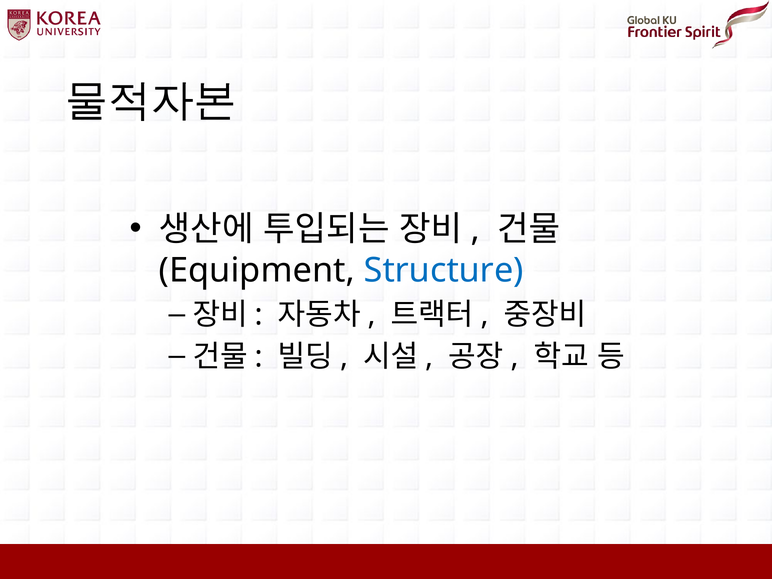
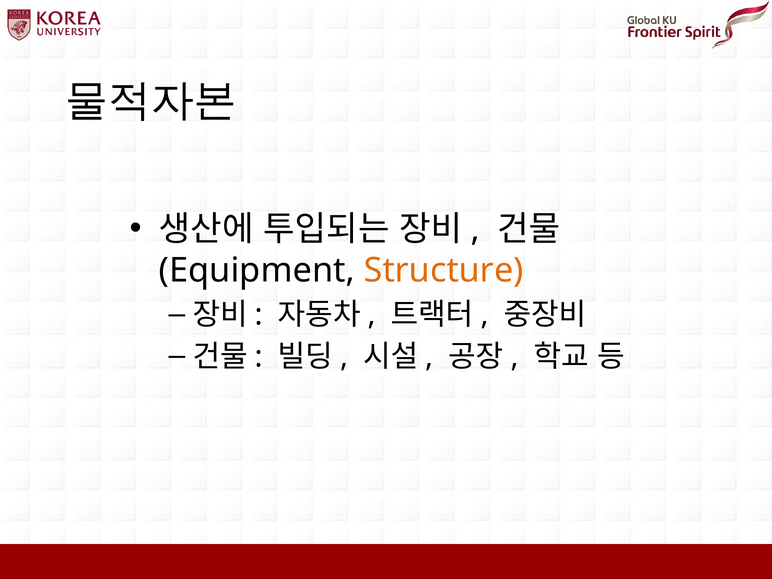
Structure colour: blue -> orange
